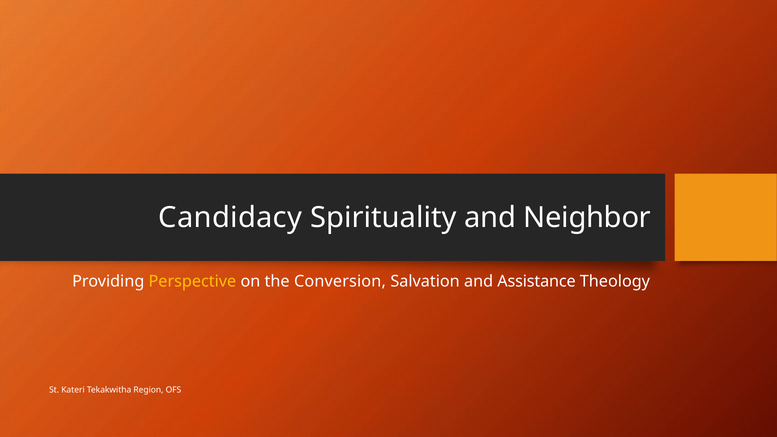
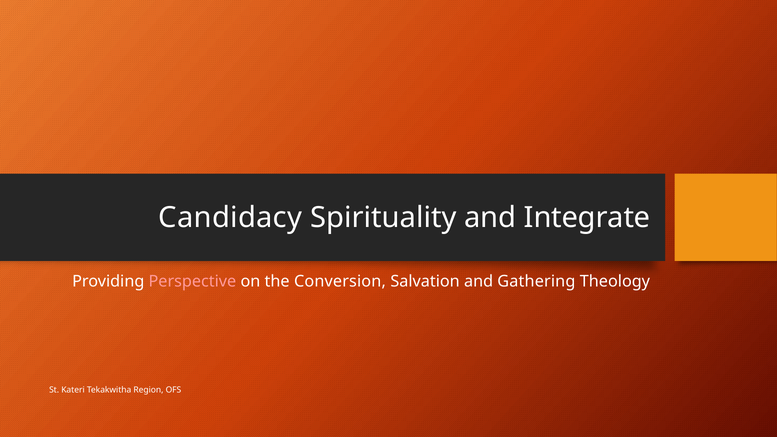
Neighbor: Neighbor -> Integrate
Perspective colour: yellow -> pink
Assistance: Assistance -> Gathering
